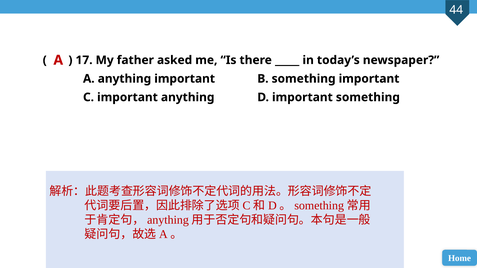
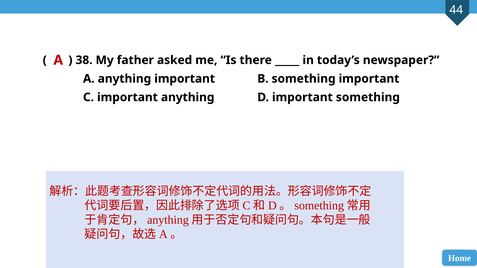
17: 17 -> 38
